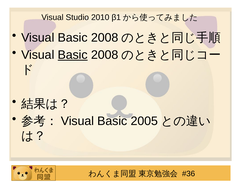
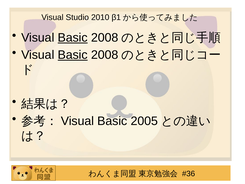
Basic at (73, 38) underline: none -> present
